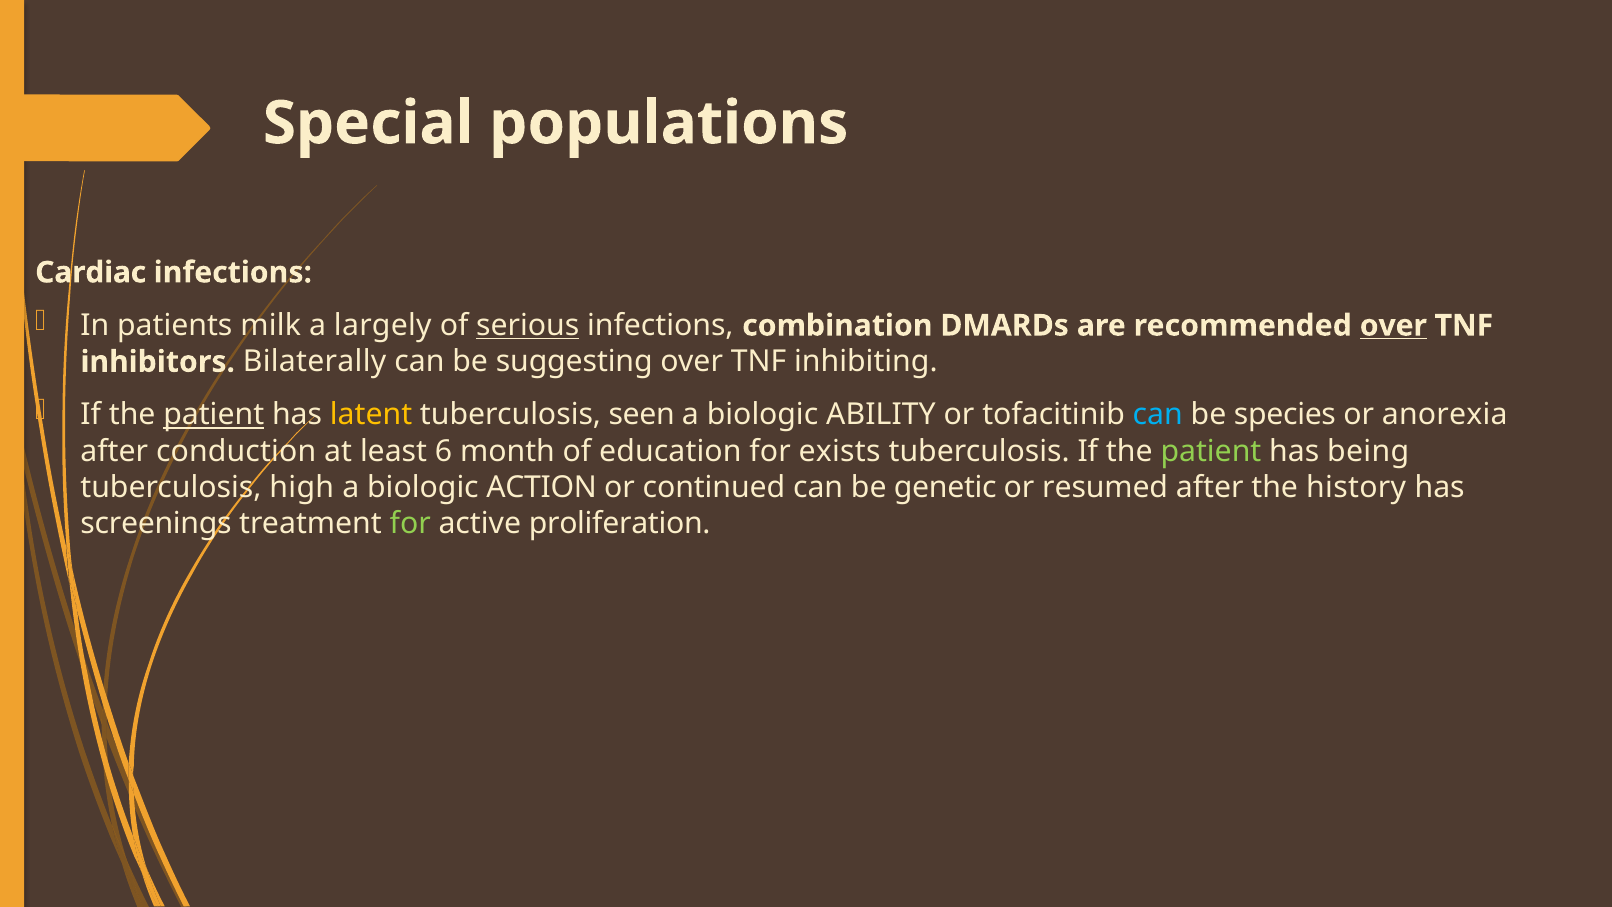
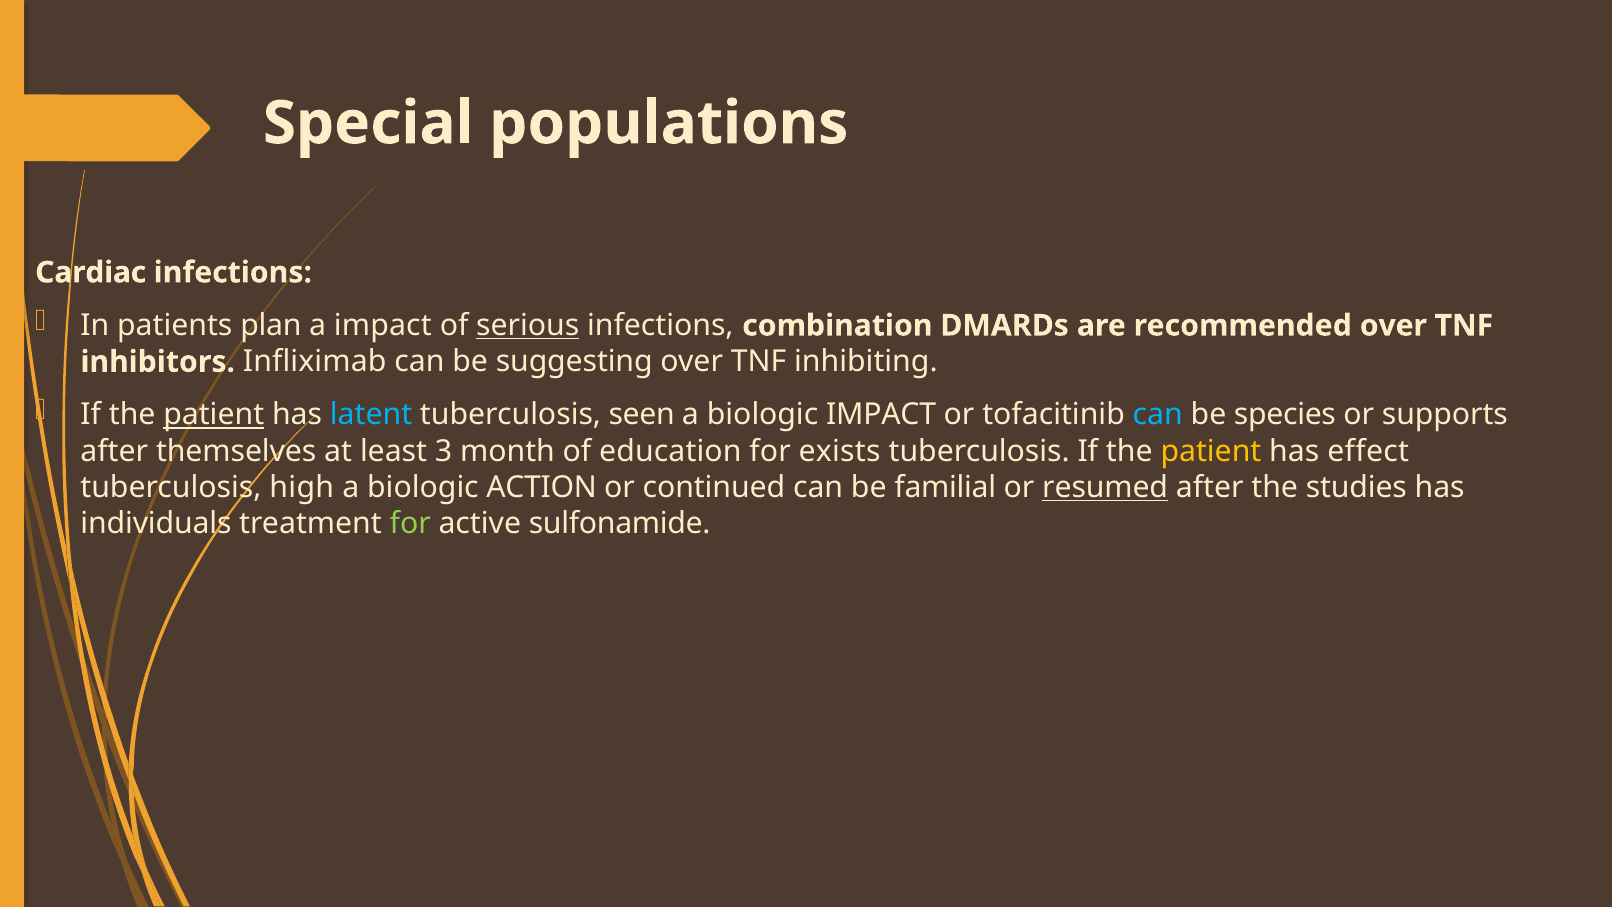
milk: milk -> plan
a largely: largely -> impact
over at (1393, 325) underline: present -> none
Bilaterally: Bilaterally -> Infliximab
latent colour: yellow -> light blue
biologic ABILITY: ABILITY -> IMPACT
anorexia: anorexia -> supports
conduction: conduction -> themselves
6: 6 -> 3
patient at (1211, 451) colour: light green -> yellow
being: being -> effect
genetic: genetic -> familial
resumed underline: none -> present
history: history -> studies
screenings: screenings -> individuals
proliferation: proliferation -> sulfonamide
